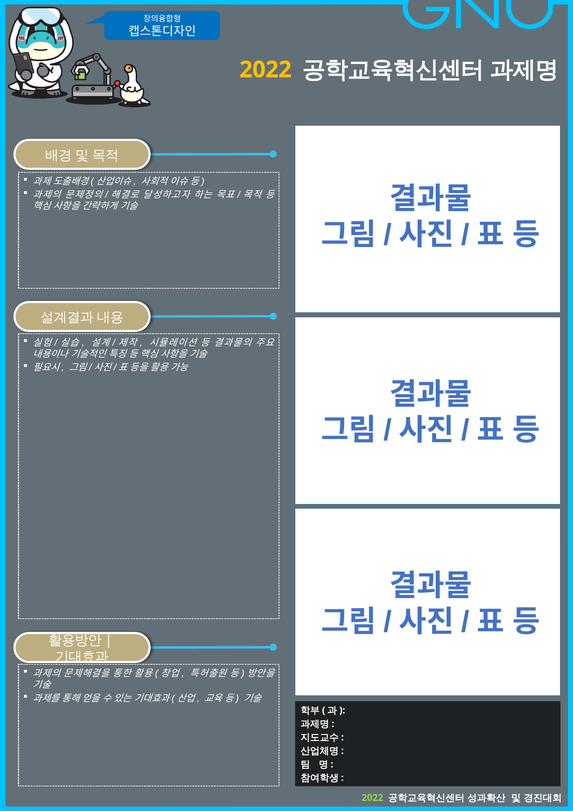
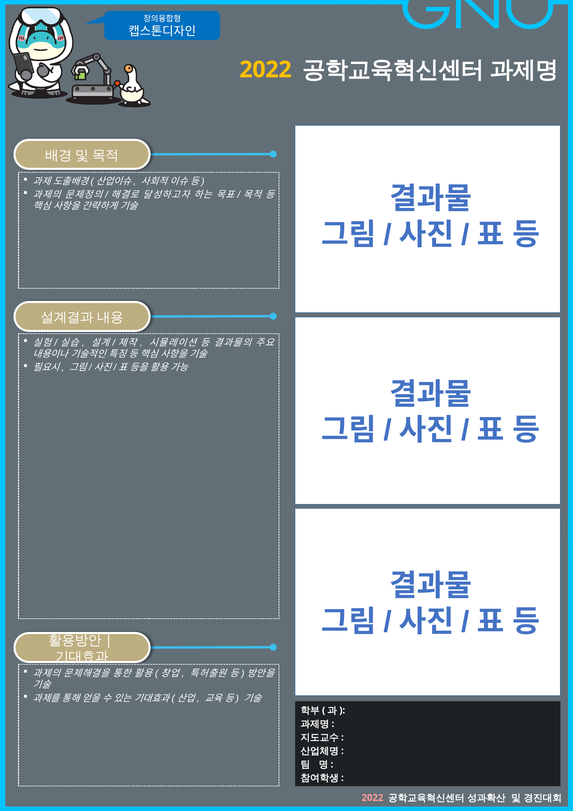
2022 at (372, 797) colour: light green -> pink
